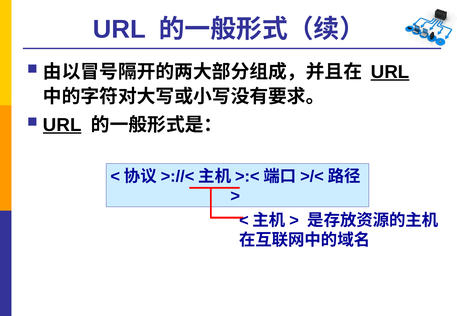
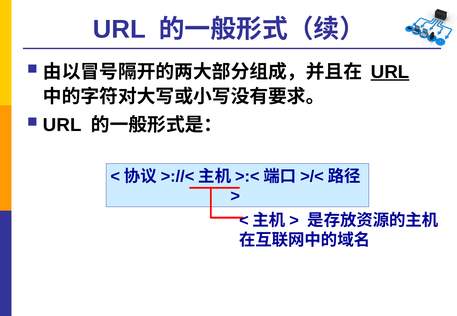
URL at (62, 125) underline: present -> none
